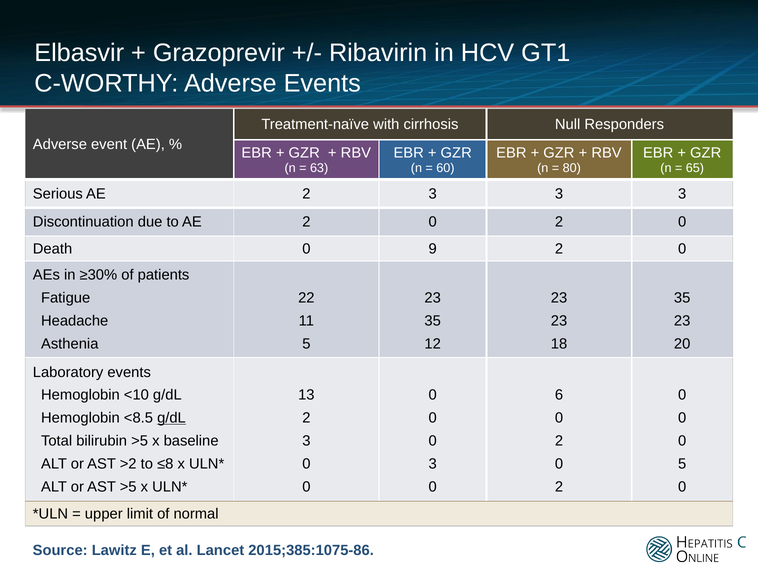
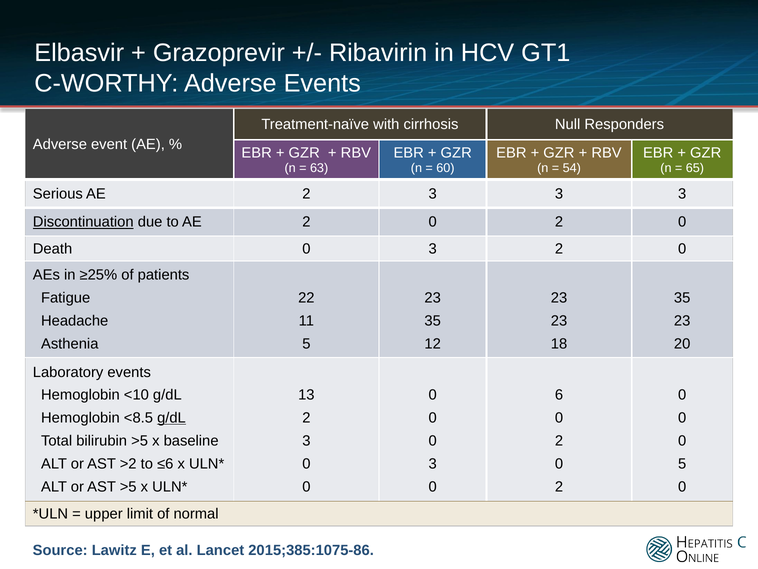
80: 80 -> 54
Discontinuation underline: none -> present
Death 0 9: 9 -> 3
≥30%: ≥30% -> ≥25%
≤8: ≤8 -> ≤6
